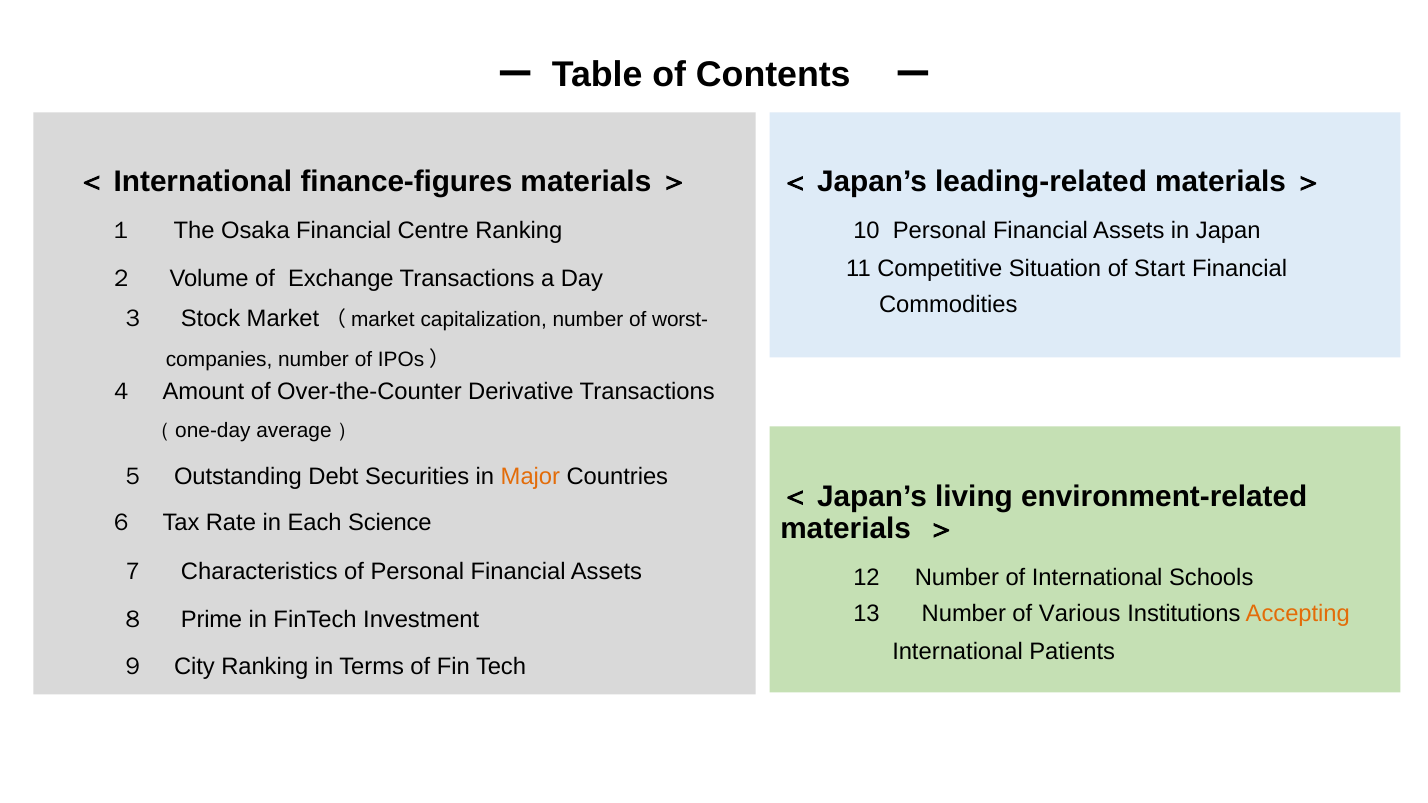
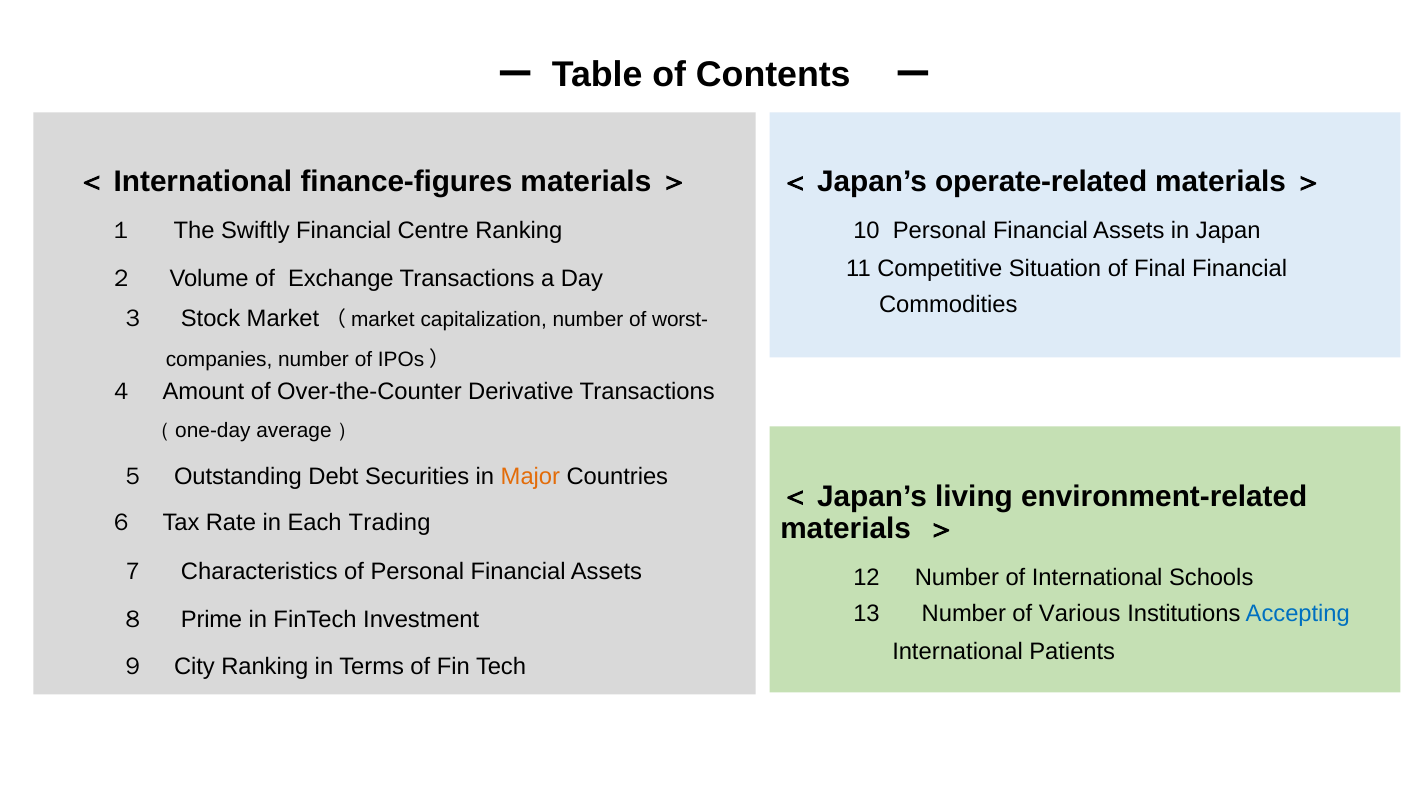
leading-related: leading-related -> operate-related
Osaka: Osaka -> Swiftly
Start: Start -> Final
Science: Science -> Trading
Accepting colour: orange -> blue
